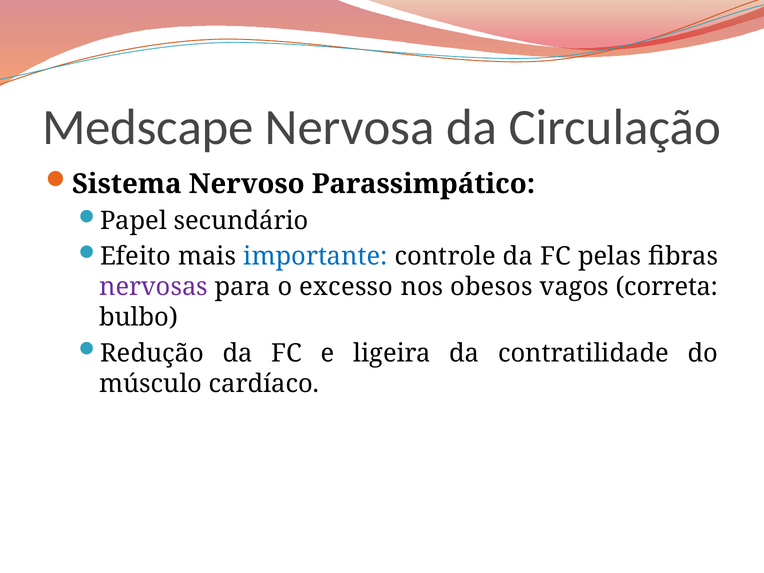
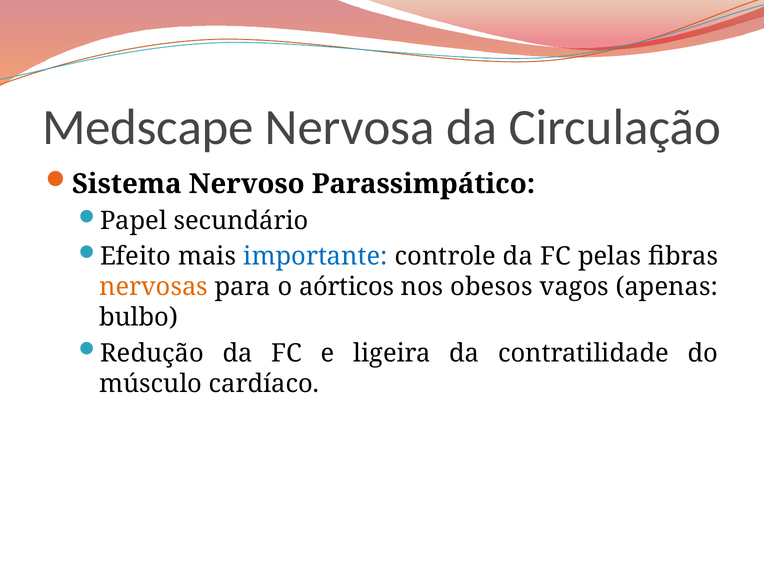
nervosas colour: purple -> orange
excesso: excesso -> aórticos
correta: correta -> apenas
